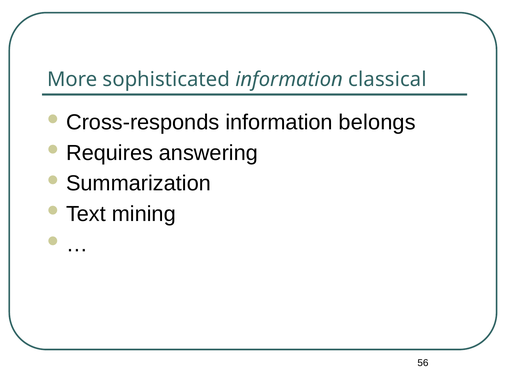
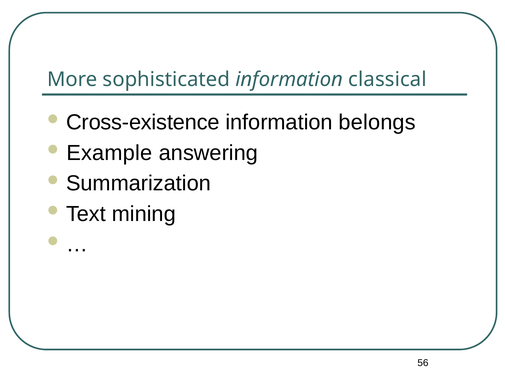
Cross-responds: Cross-responds -> Cross-existence
Requires: Requires -> Example
